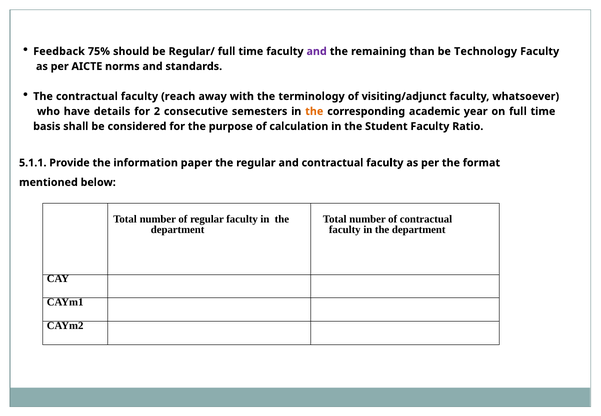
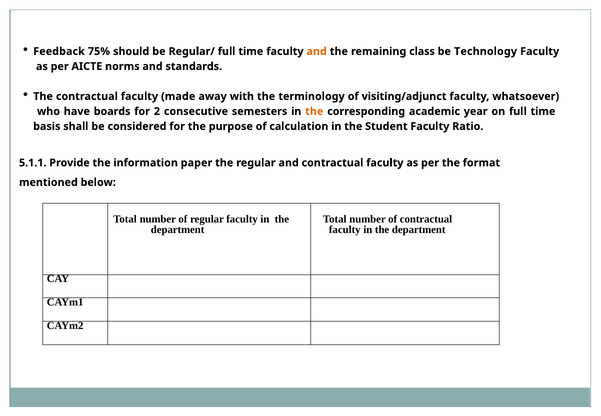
and at (317, 51) colour: purple -> orange
than: than -> class
reach: reach -> made
details: details -> boards
